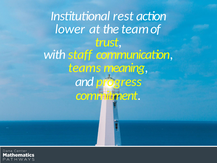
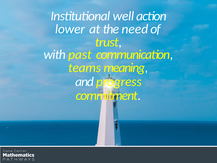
rest: rest -> well
team: team -> need
staff: staff -> past
